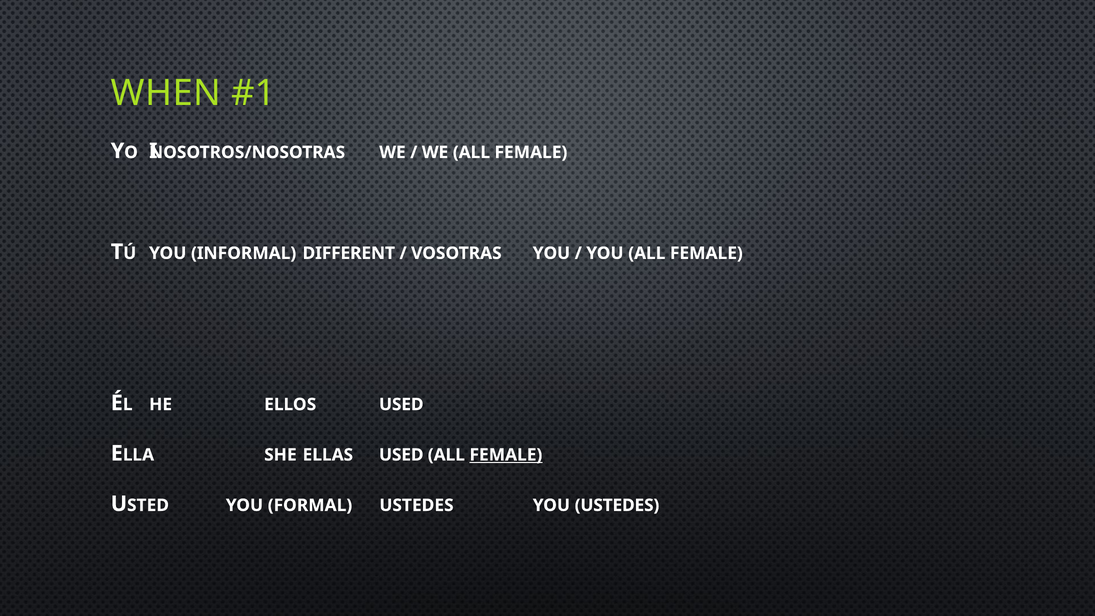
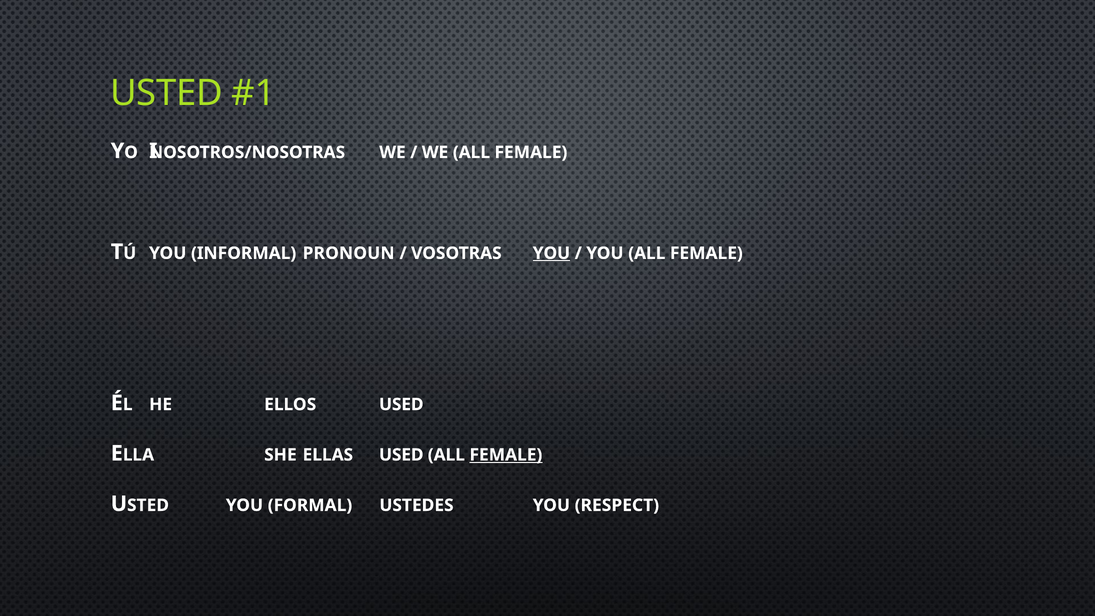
WHEN at (166, 93): WHEN -> USTED
DIFFERENT: DIFFERENT -> PRONOUN
YOU at (551, 253) underline: none -> present
YOU USTEDES: USTEDES -> RESPECT
